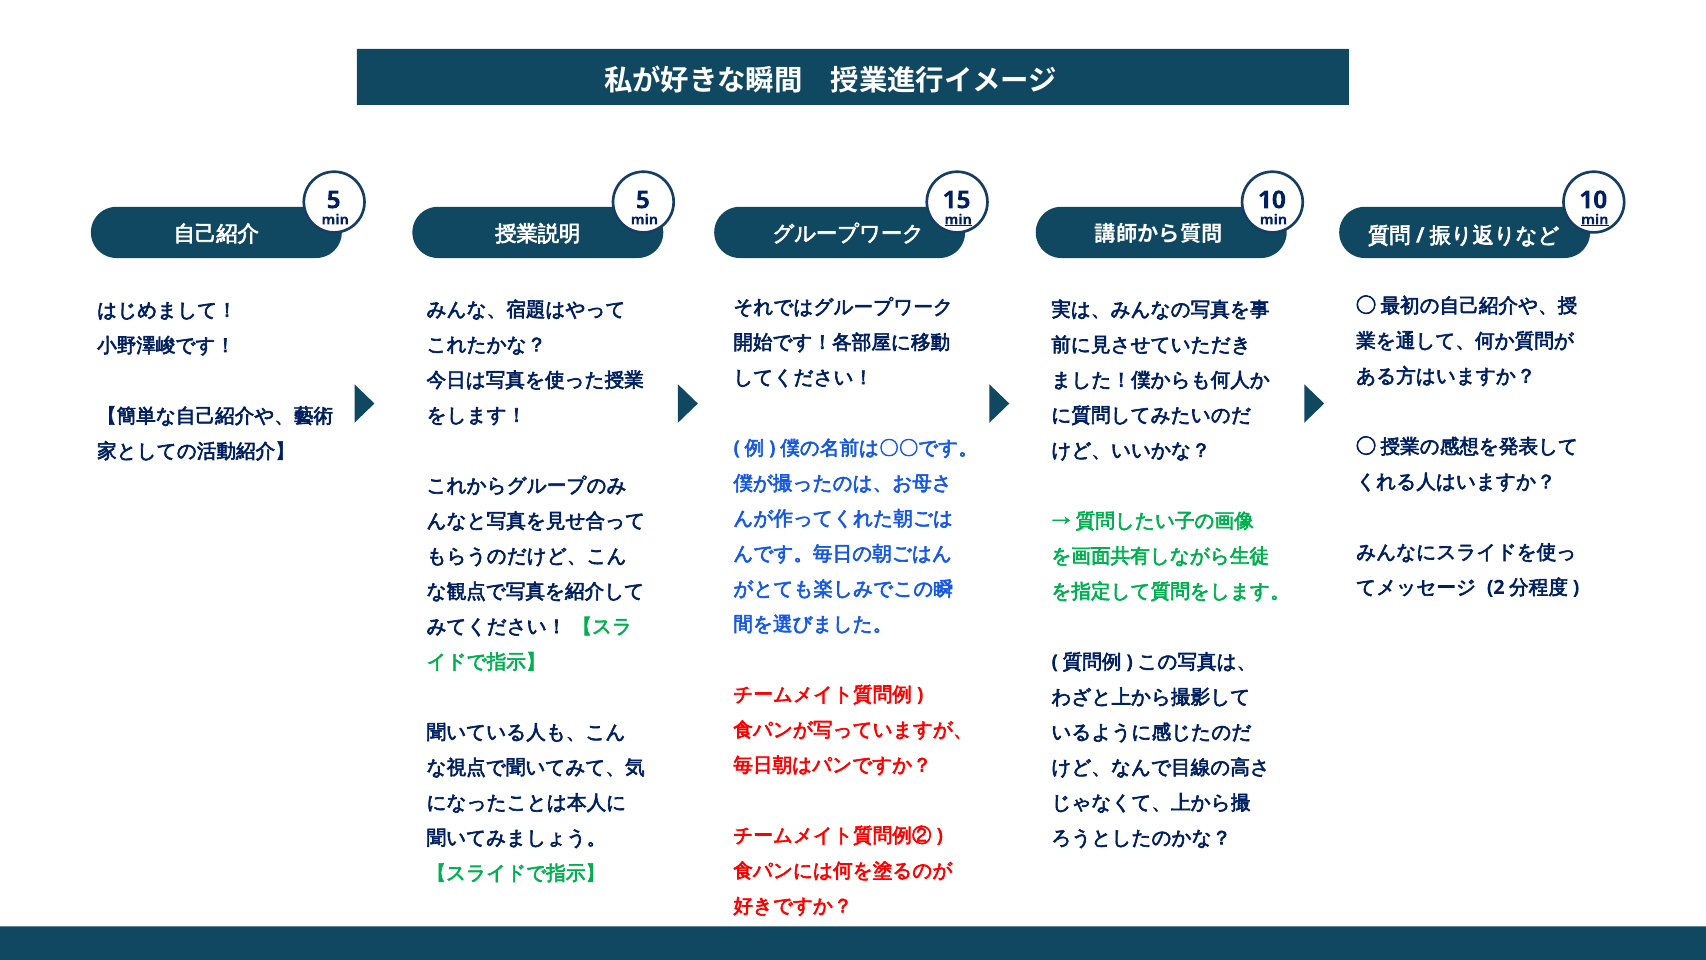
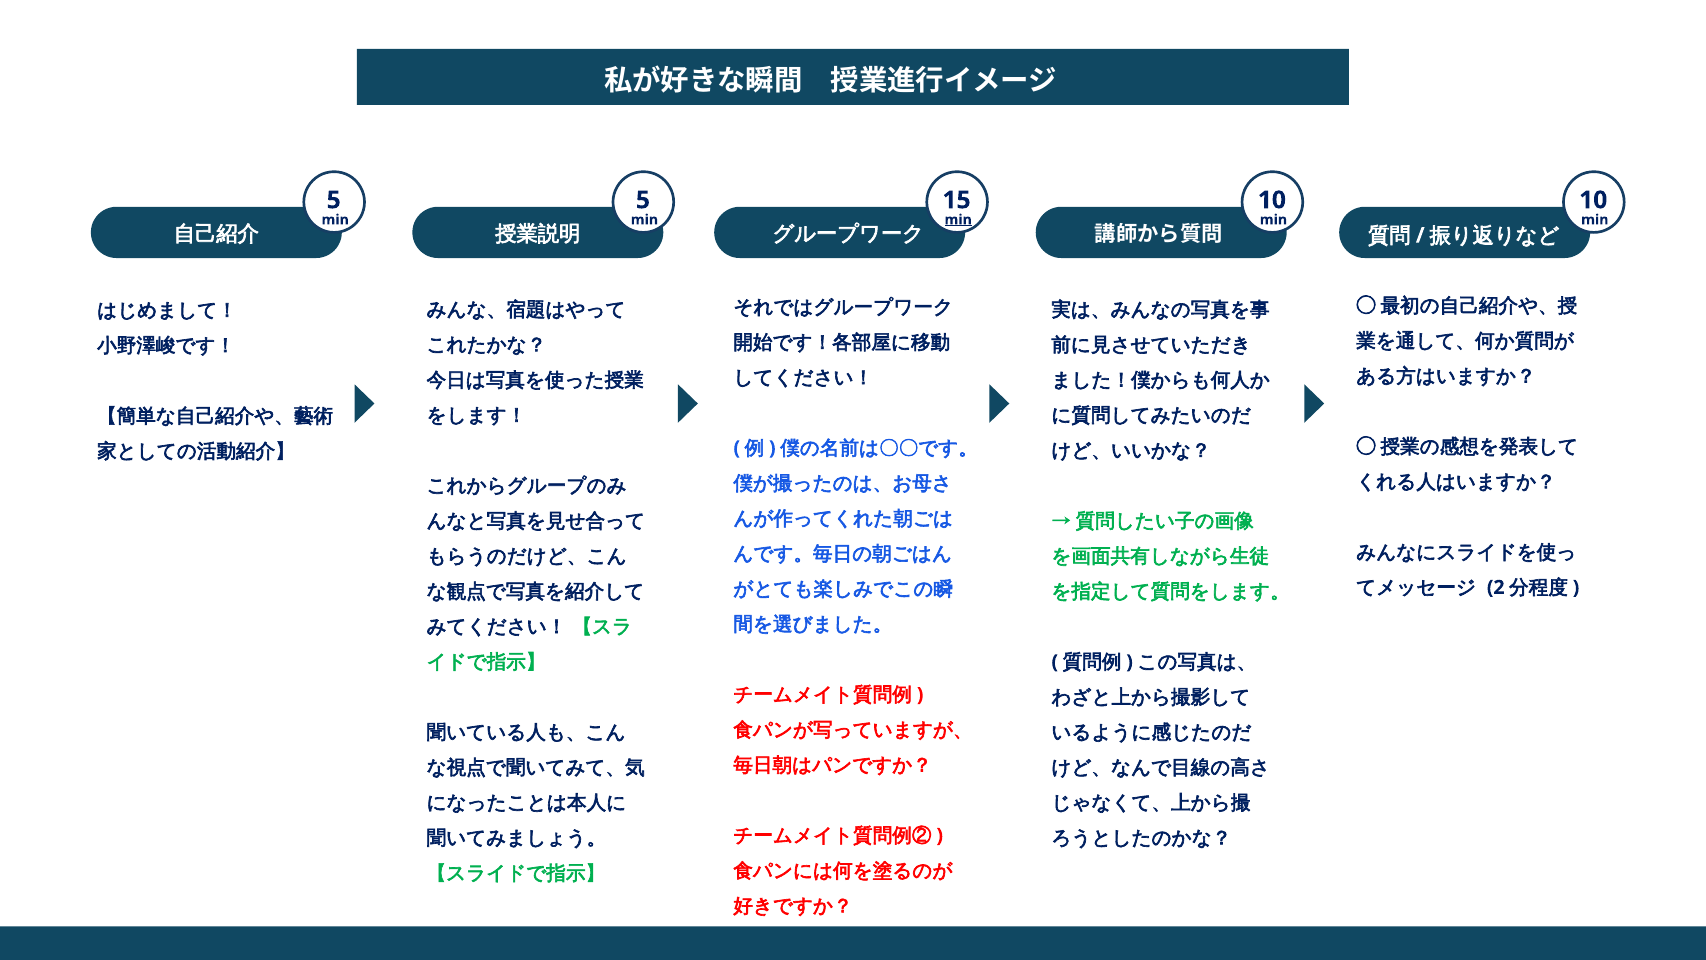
min at (1595, 220) underline: present -> none
